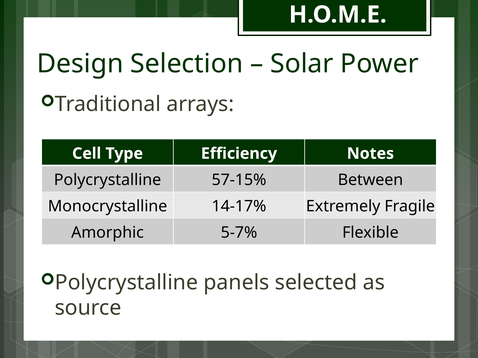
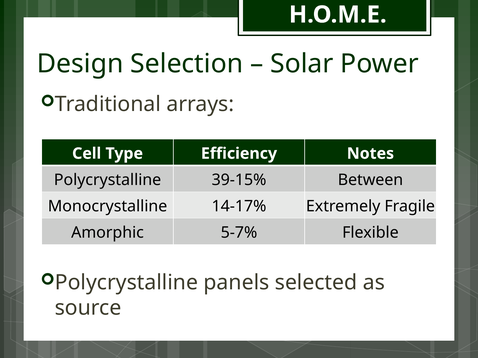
57-15%: 57-15% -> 39-15%
